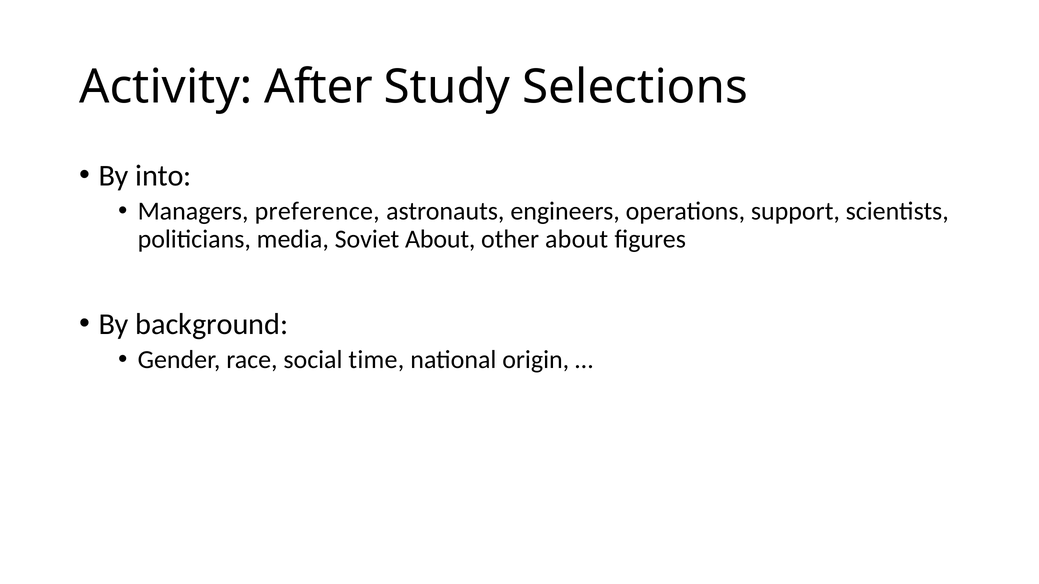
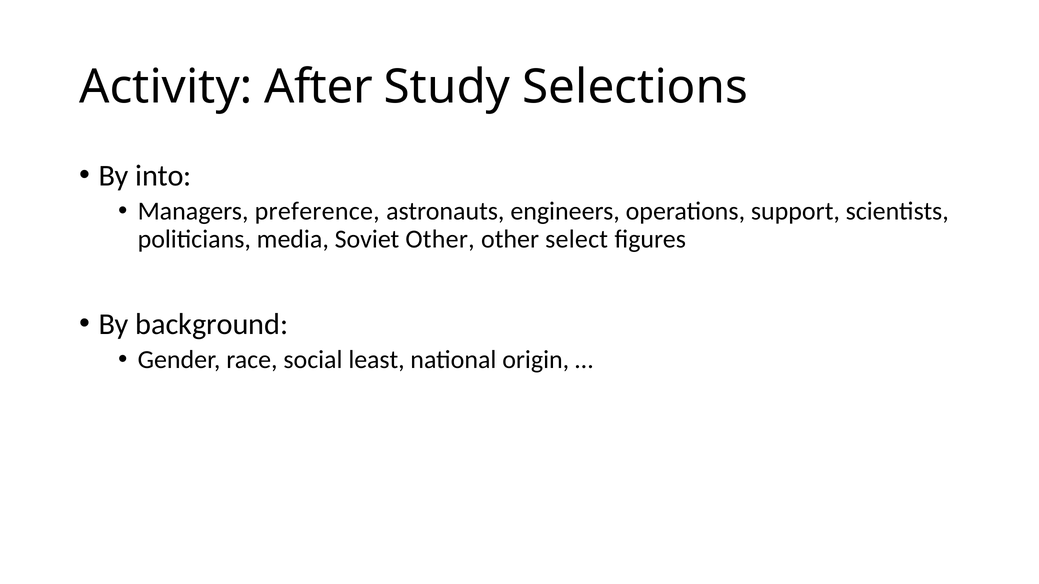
Soviet About: About -> Other
other about: about -> select
time: time -> least
